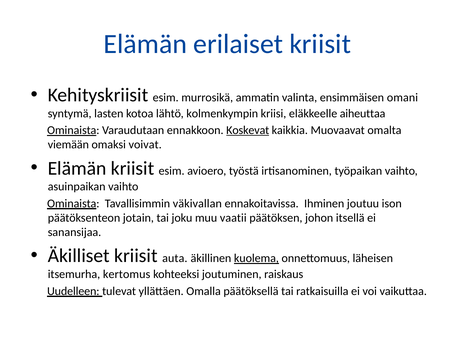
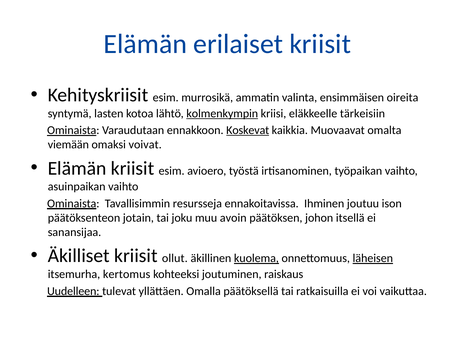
omani: omani -> oireita
kolmenkympin underline: none -> present
aiheuttaa: aiheuttaa -> tärkeisiin
väkivallan: väkivallan -> resursseja
vaatii: vaatii -> avoin
auta: auta -> ollut
läheisen underline: none -> present
